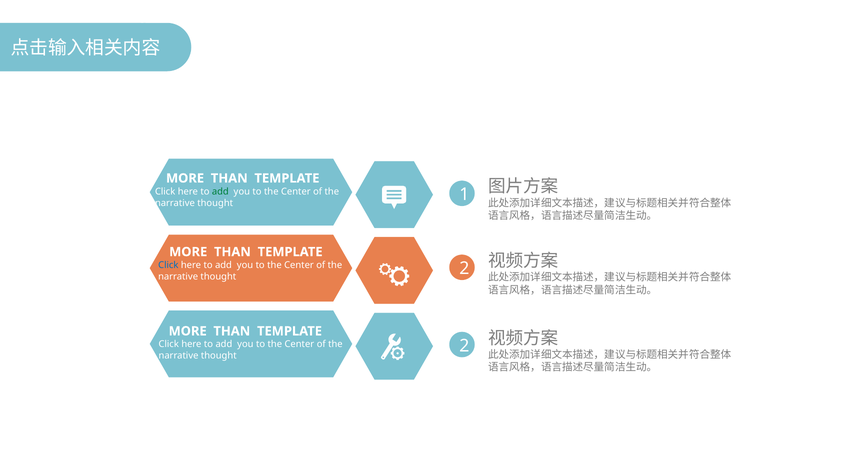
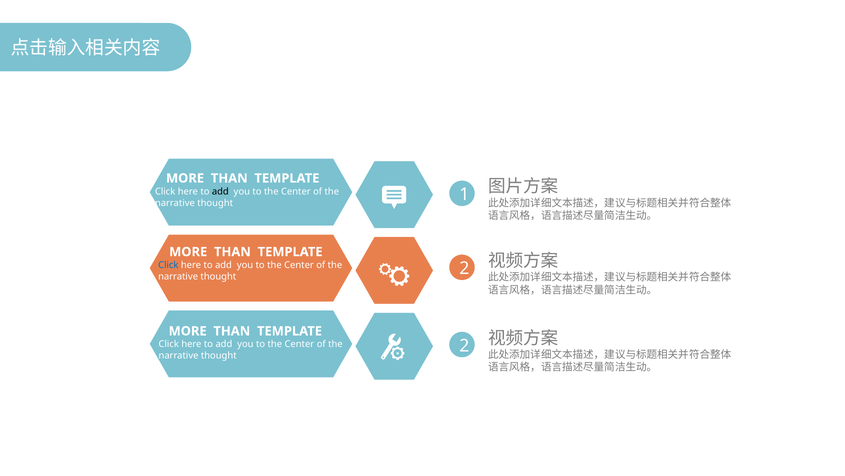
add at (220, 191) colour: green -> black
